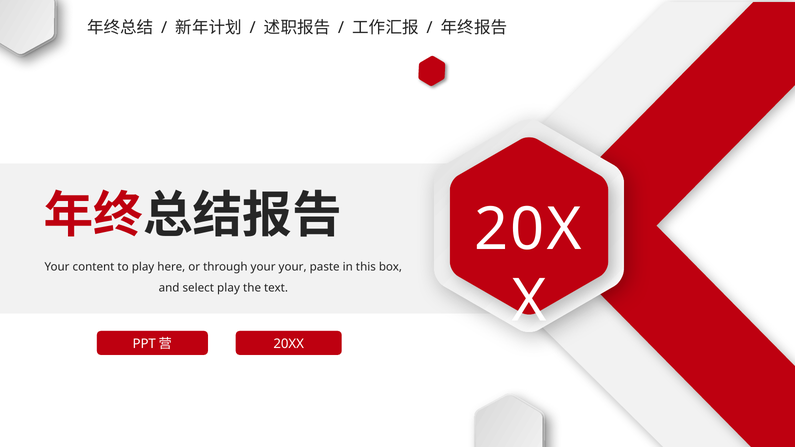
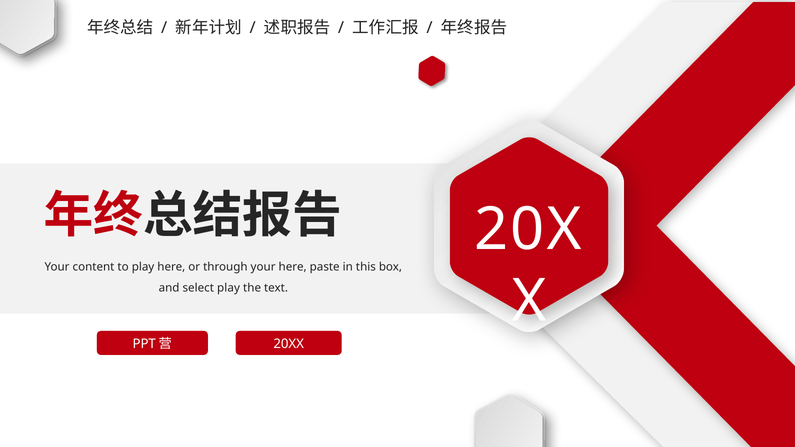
your your: your -> here
